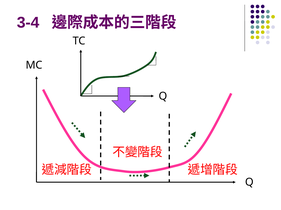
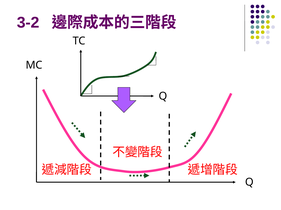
3-4: 3-4 -> 3-2
